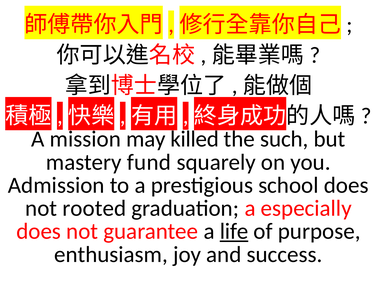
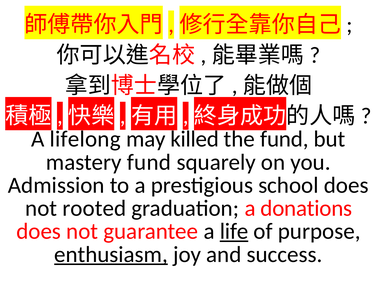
mission: mission -> lifelong
the such: such -> fund
especially: especially -> donations
enthusiasm underline: none -> present
